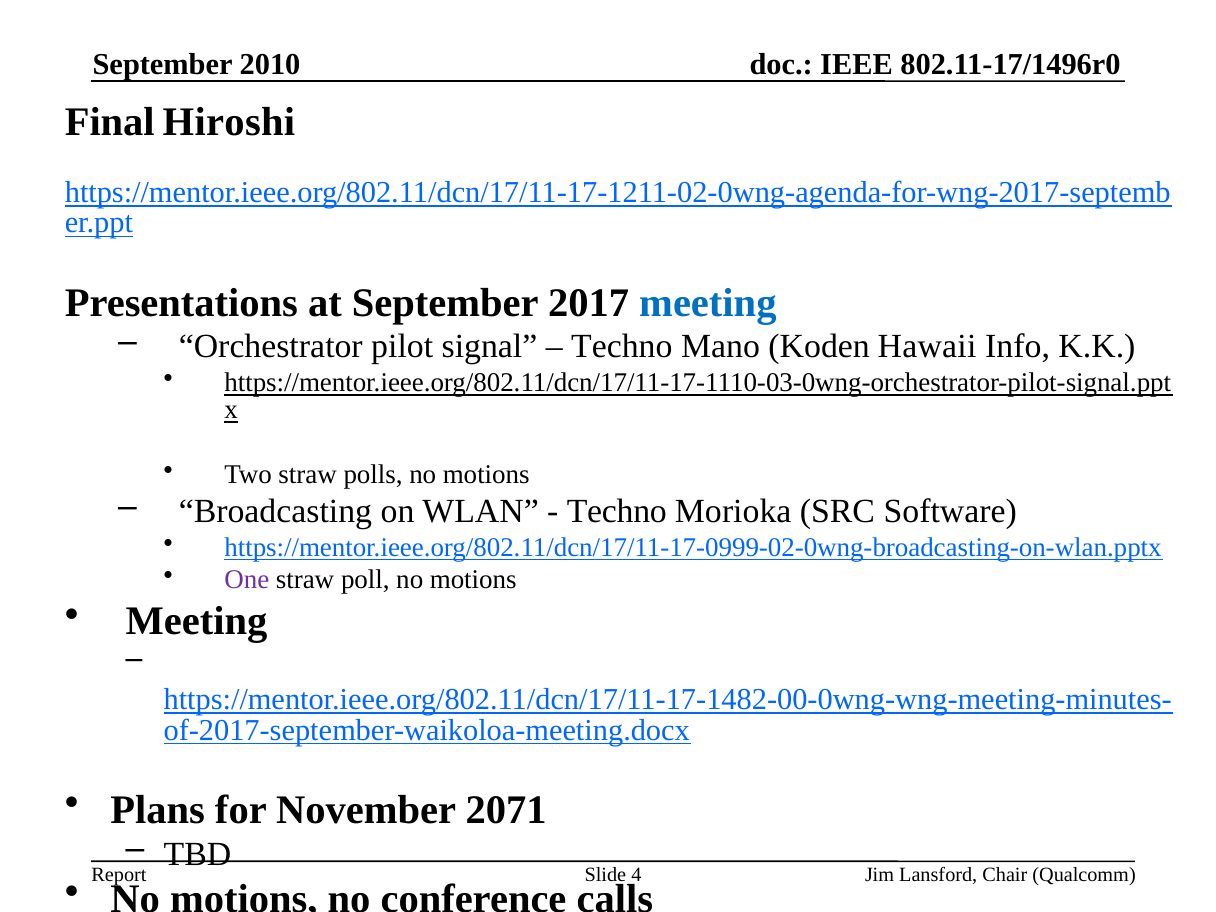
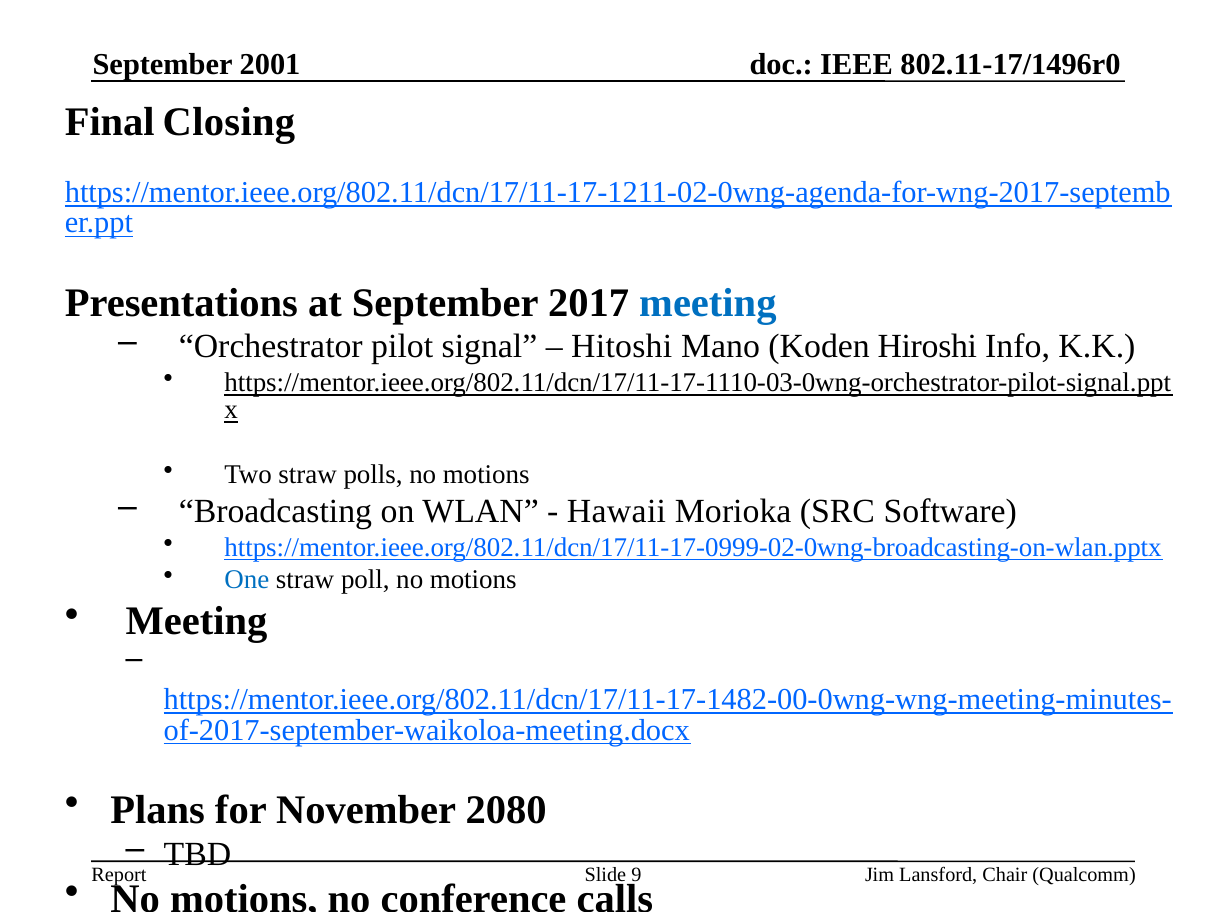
2010: 2010 -> 2001
Hiroshi: Hiroshi -> Closing
Techno at (622, 347): Techno -> Hitoshi
Hawaii: Hawaii -> Hiroshi
Techno at (617, 512): Techno -> Hawaii
One colour: purple -> blue
2071: 2071 -> 2080
4: 4 -> 9
